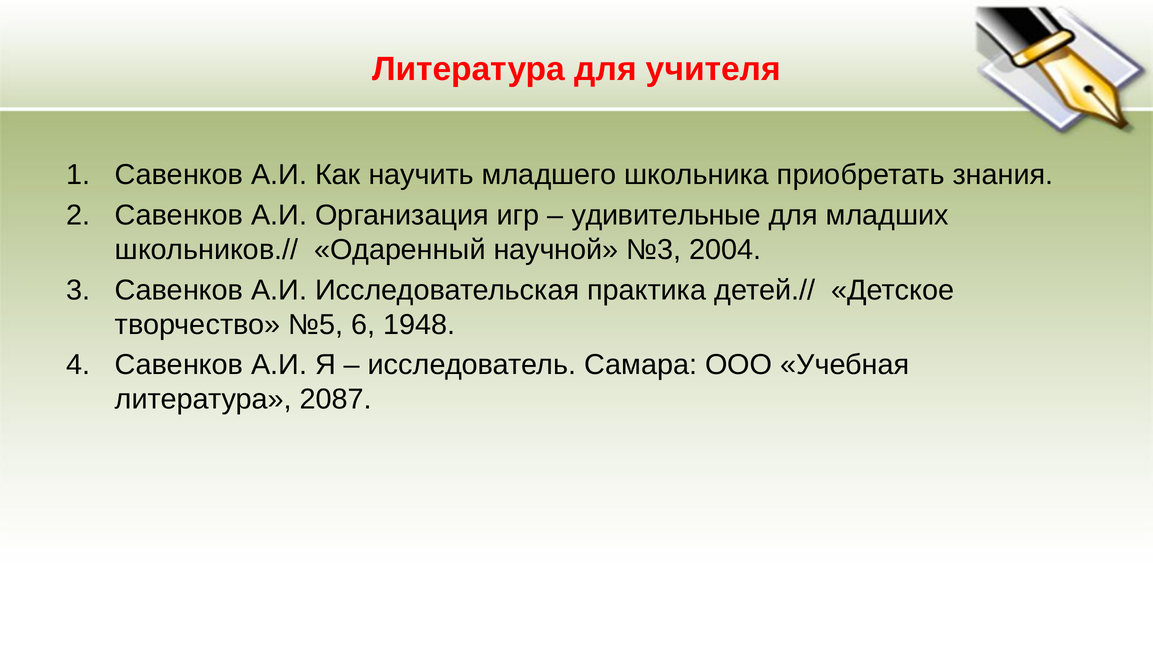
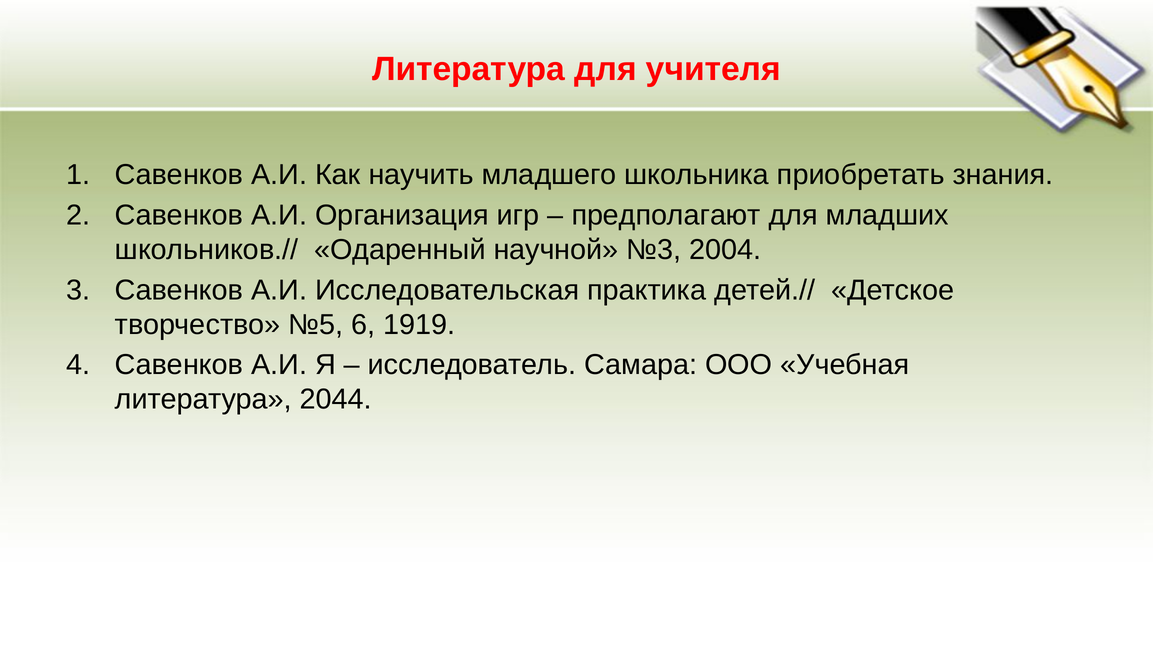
удивительные: удивительные -> предполагают
1948: 1948 -> 1919
2087: 2087 -> 2044
